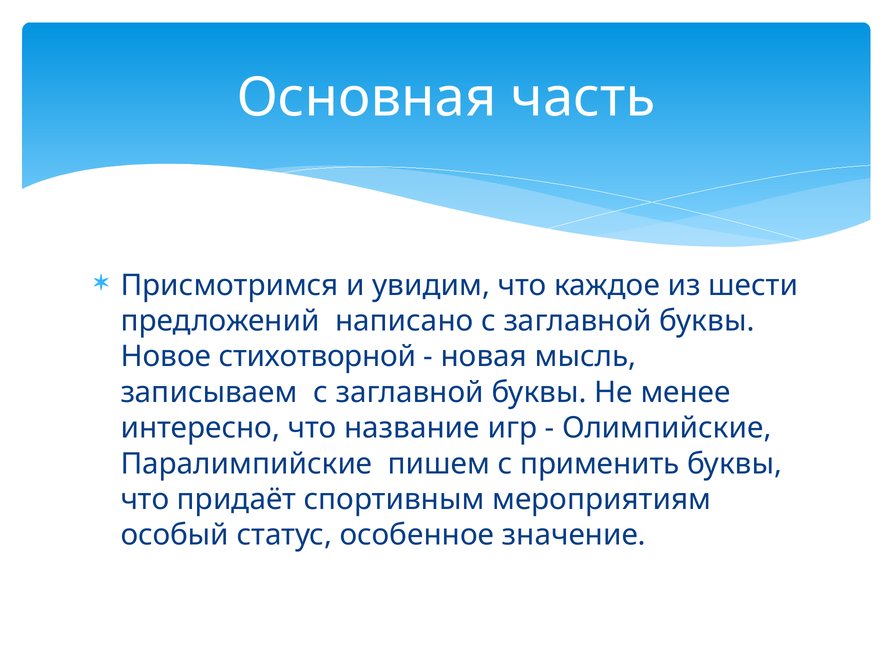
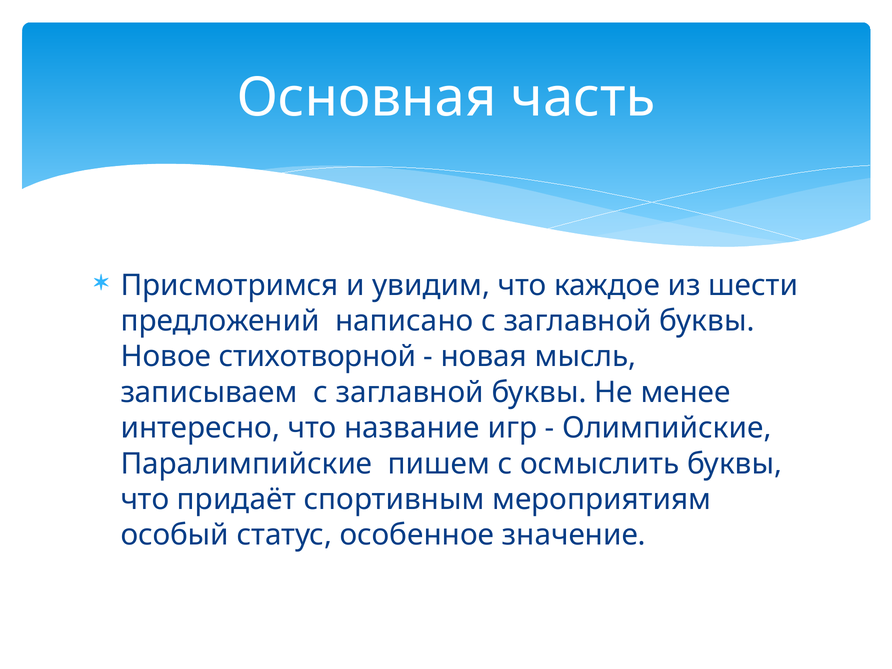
применить: применить -> осмыслить
